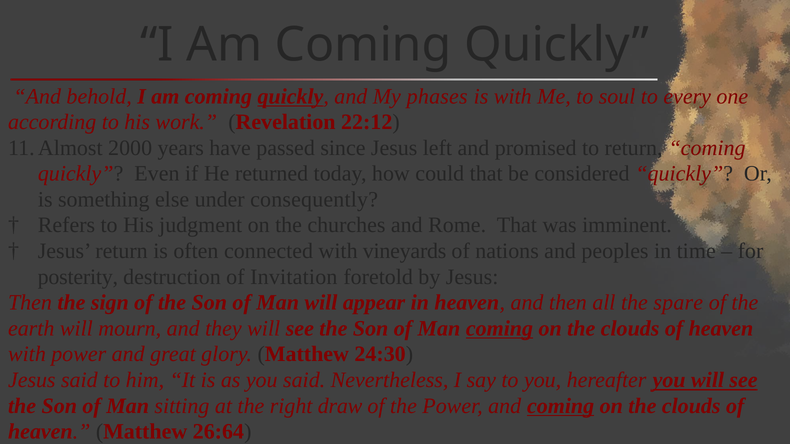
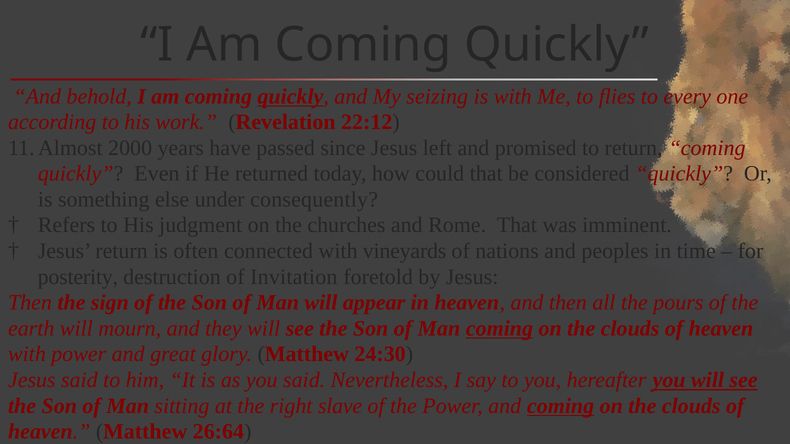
phases: phases -> seizing
soul: soul -> flies
spare: spare -> pours
draw: draw -> slave
